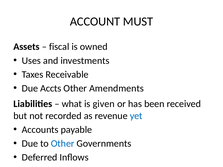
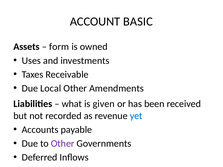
MUST: MUST -> BASIC
fiscal: fiscal -> form
Accts: Accts -> Local
Other at (63, 144) colour: blue -> purple
